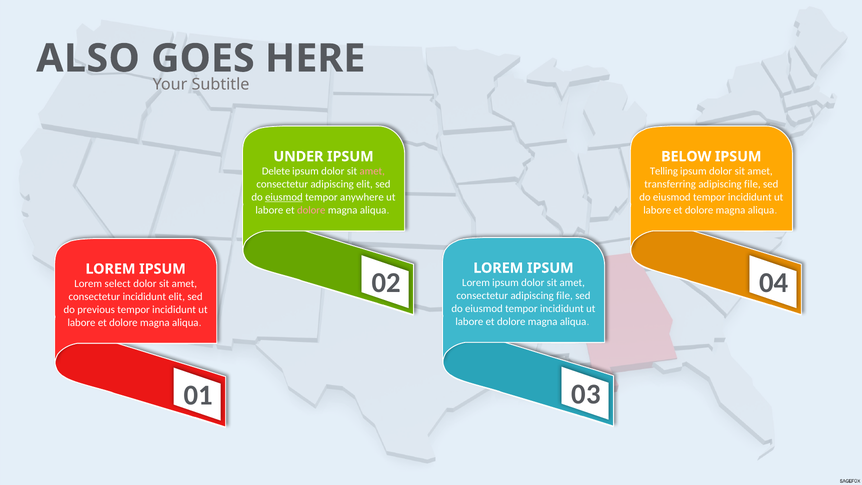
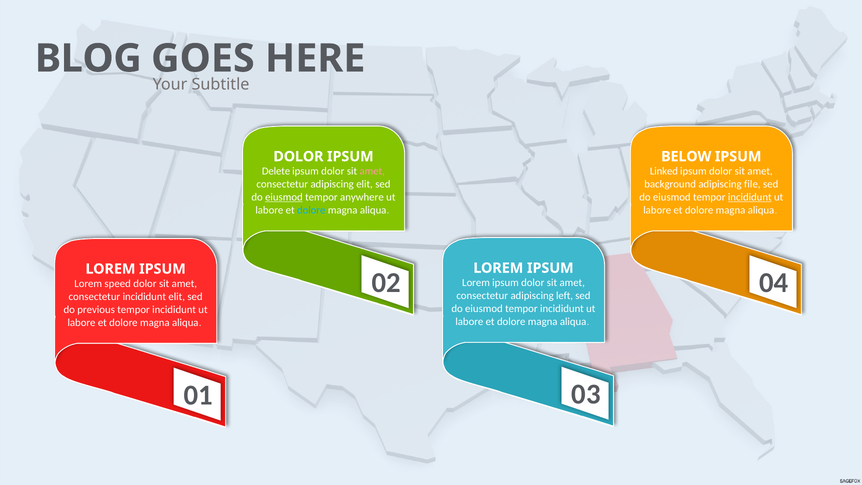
ALSO: ALSO -> BLOG
UNDER at (298, 156): UNDER -> DOLOR
Telling: Telling -> Linked
transferring: transferring -> background
incididunt at (750, 197) underline: none -> present
dolore at (311, 210) colour: pink -> light blue
select: select -> speed
consectetur adipiscing file: file -> left
